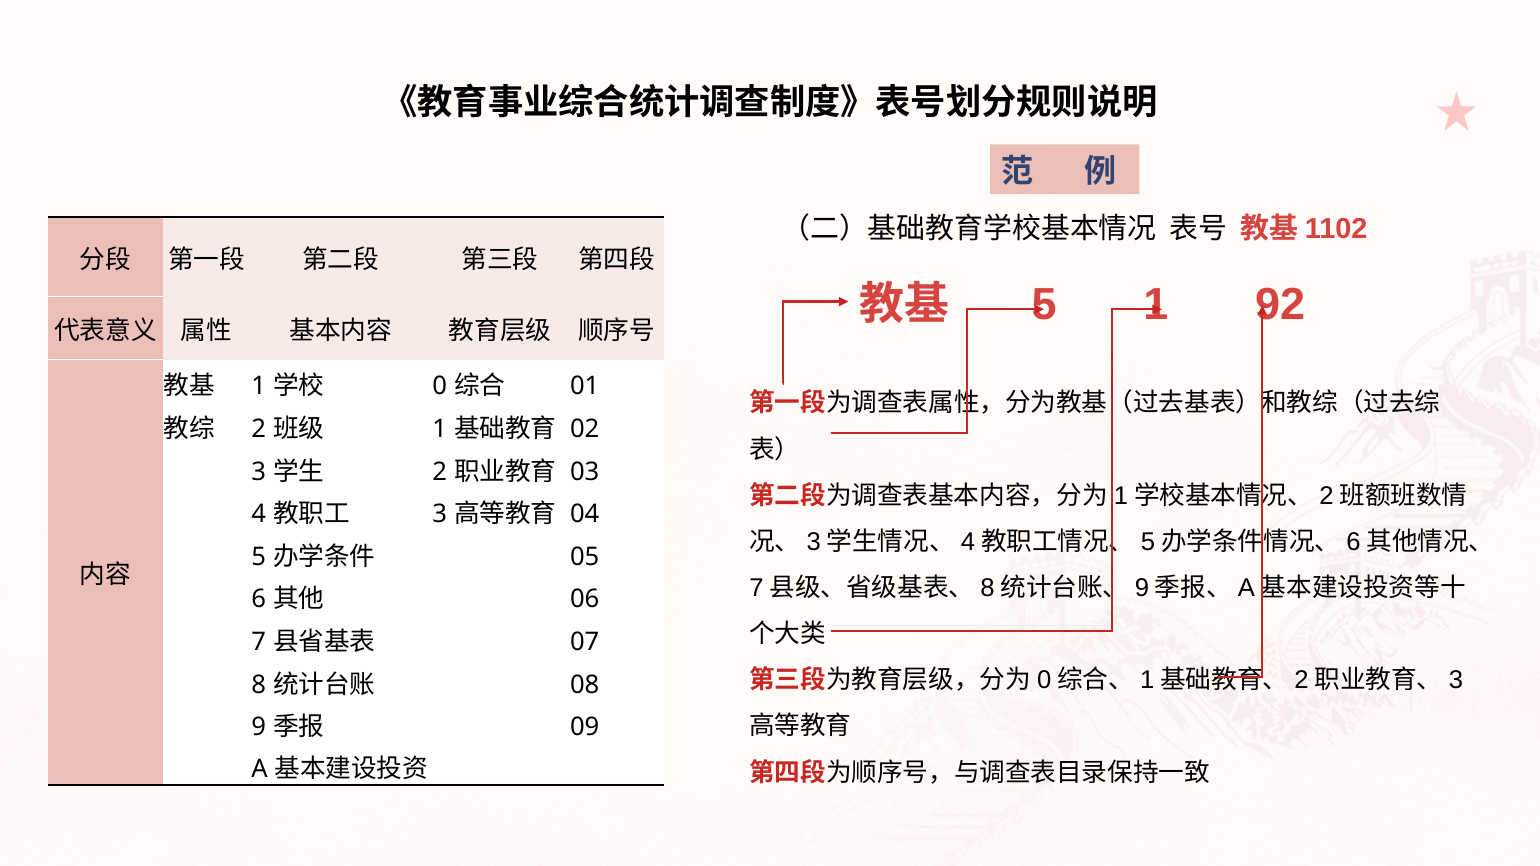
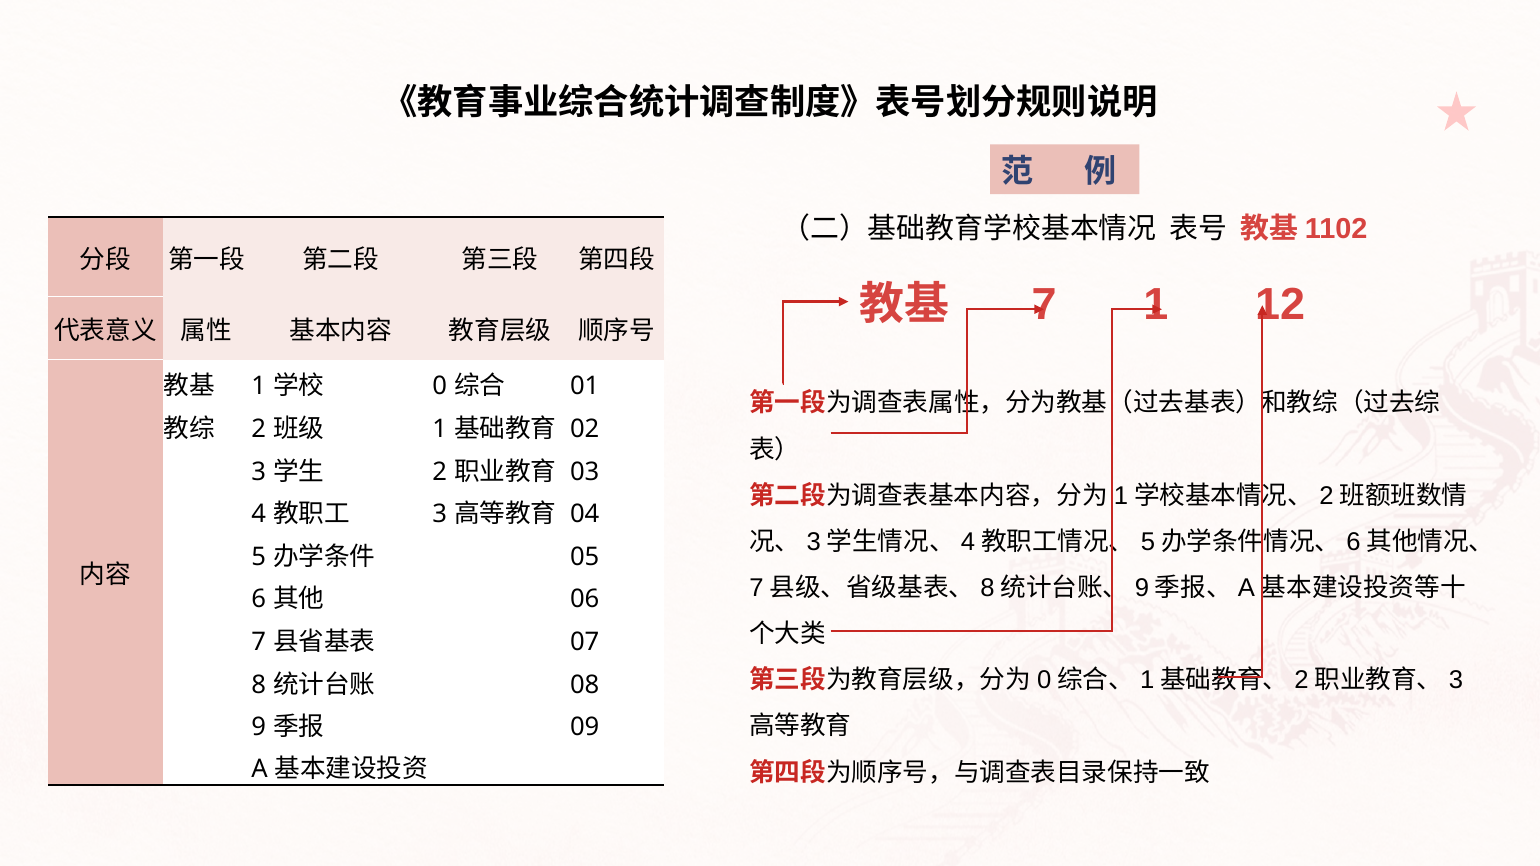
5 at (1044, 305): 5 -> 7
92: 92 -> 12
